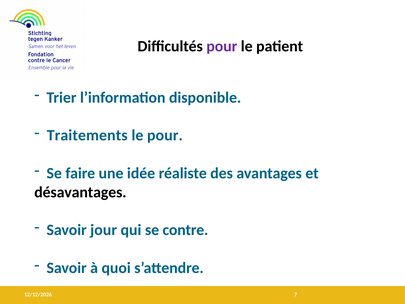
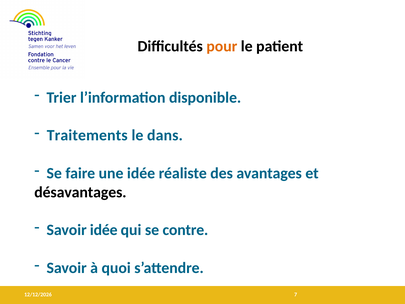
pour at (222, 46) colour: purple -> orange
le pour: pour -> dans
Savoir jour: jour -> idée
